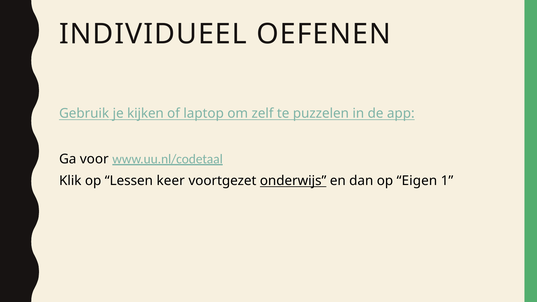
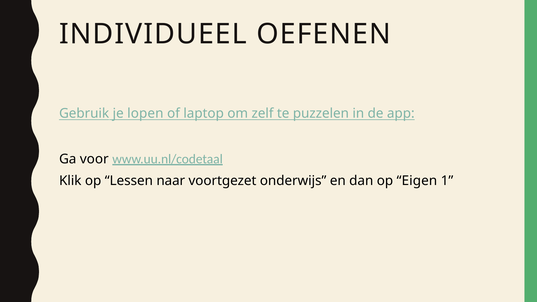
kijken: kijken -> lopen
keer: keer -> naar
onderwijs underline: present -> none
